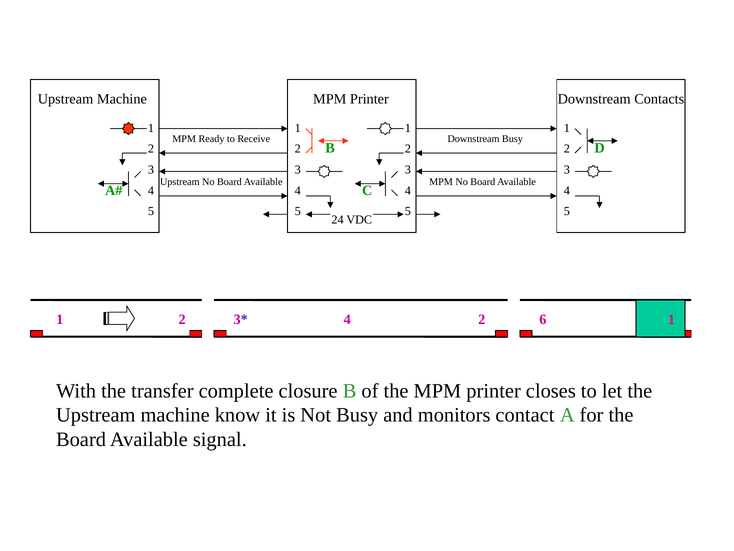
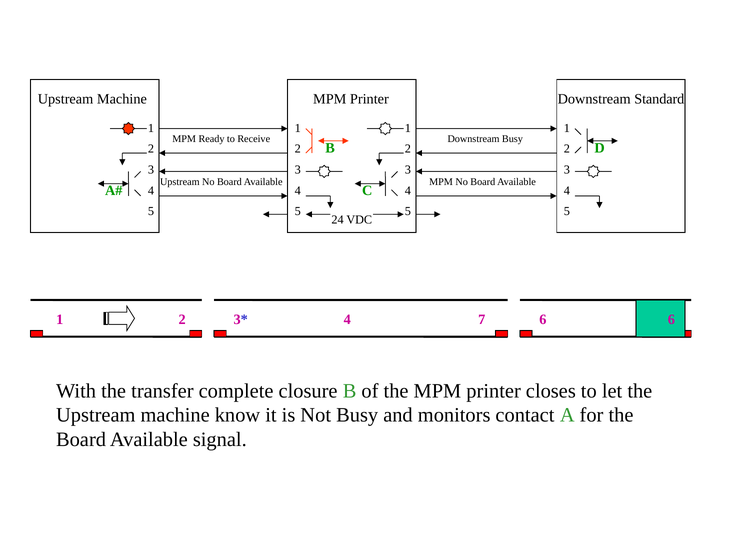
Contacts: Contacts -> Standard
4 2: 2 -> 7
6 1: 1 -> 6
